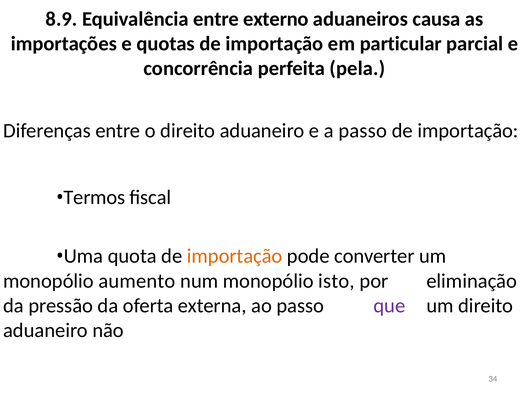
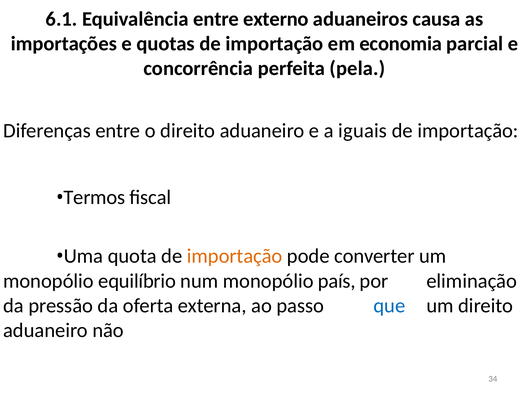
8.9: 8.9 -> 6.1
particular: particular -> economia
a passo: passo -> iguais
aumento: aumento -> equilíbrio
isto: isto -> país
que colour: purple -> blue
